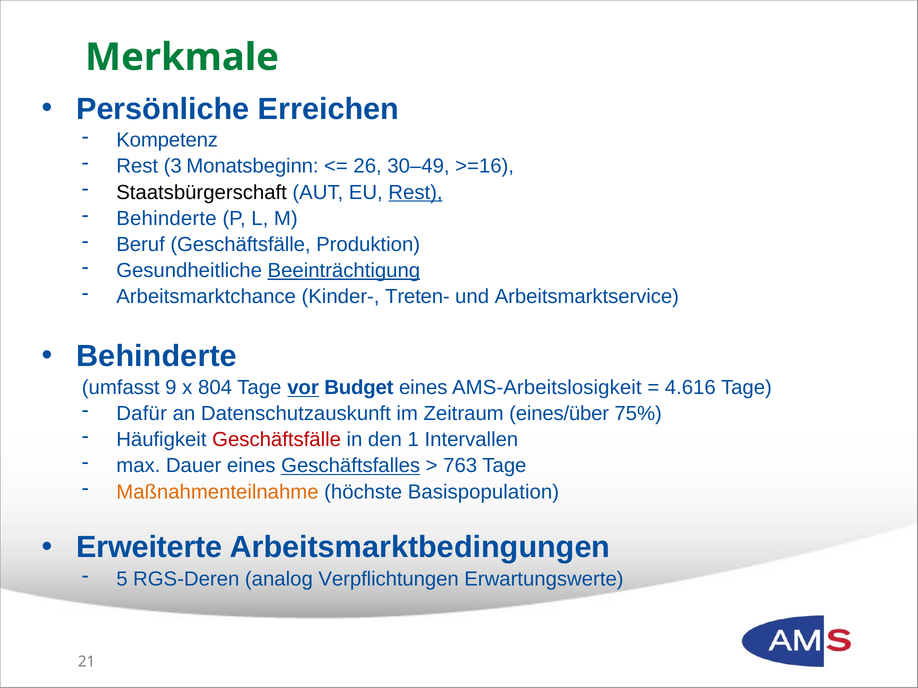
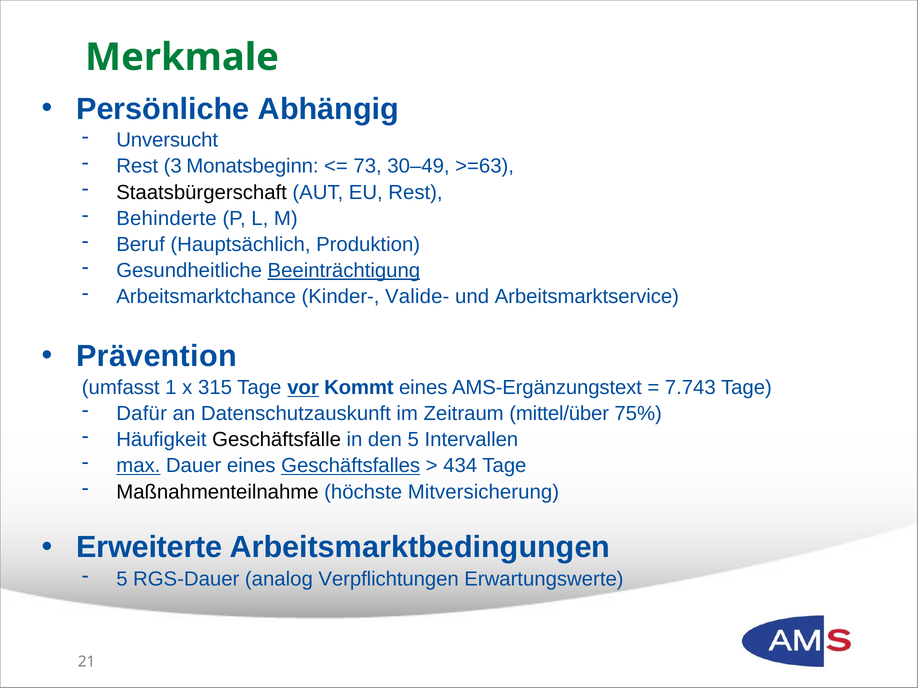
Erreichen: Erreichen -> Abhängig
Kompetenz: Kompetenz -> Unversucht
26: 26 -> 73
>=16: >=16 -> >=63
Rest at (415, 192) underline: present -> none
Beruf Geschäftsfälle: Geschäftsfälle -> Hauptsächlich
Treten-: Treten- -> Valide-
Behinderte at (157, 357): Behinderte -> Prävention
9: 9 -> 1
804: 804 -> 315
Budget: Budget -> Kommt
AMS-Arbeitslosigkeit: AMS-Arbeitslosigkeit -> AMS-Ergänzungstext
4.616: 4.616 -> 7.743
eines/über: eines/über -> mittel/über
Geschäftsfälle at (277, 440) colour: red -> black
den 1: 1 -> 5
max underline: none -> present
763: 763 -> 434
Maßnahmenteilnahme colour: orange -> black
Basispopulation: Basispopulation -> Mitversicherung
RGS-Deren: RGS-Deren -> RGS-Dauer
